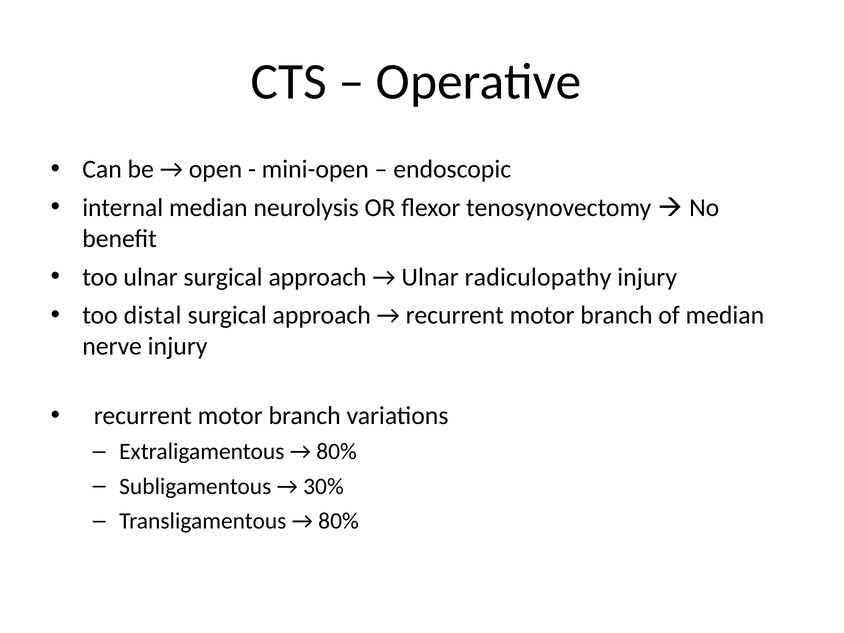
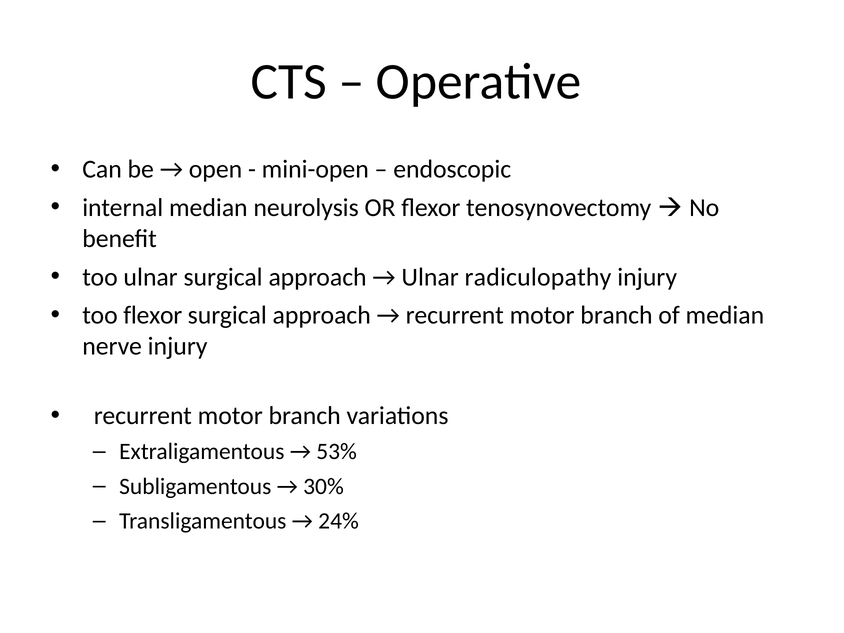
too distal: distal -> flexor
80% at (337, 452): 80% -> 53%
80% at (339, 521): 80% -> 24%
